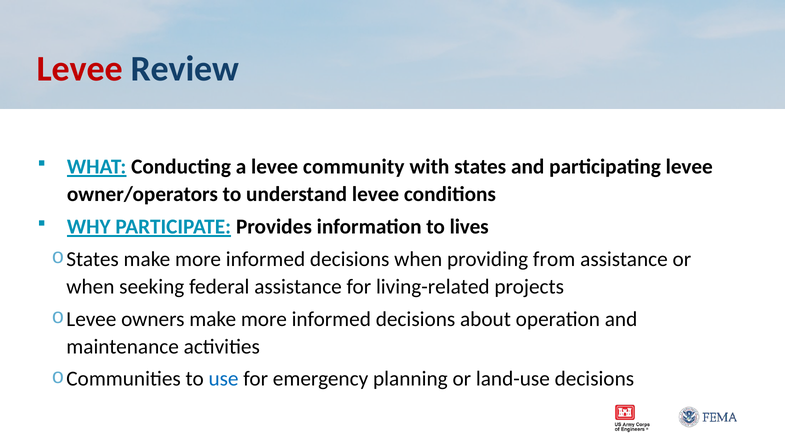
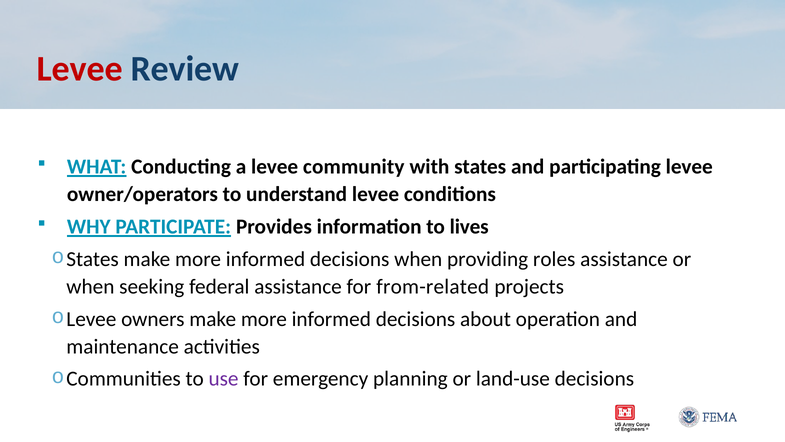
from: from -> roles
living-related: living-related -> from-related
use colour: blue -> purple
